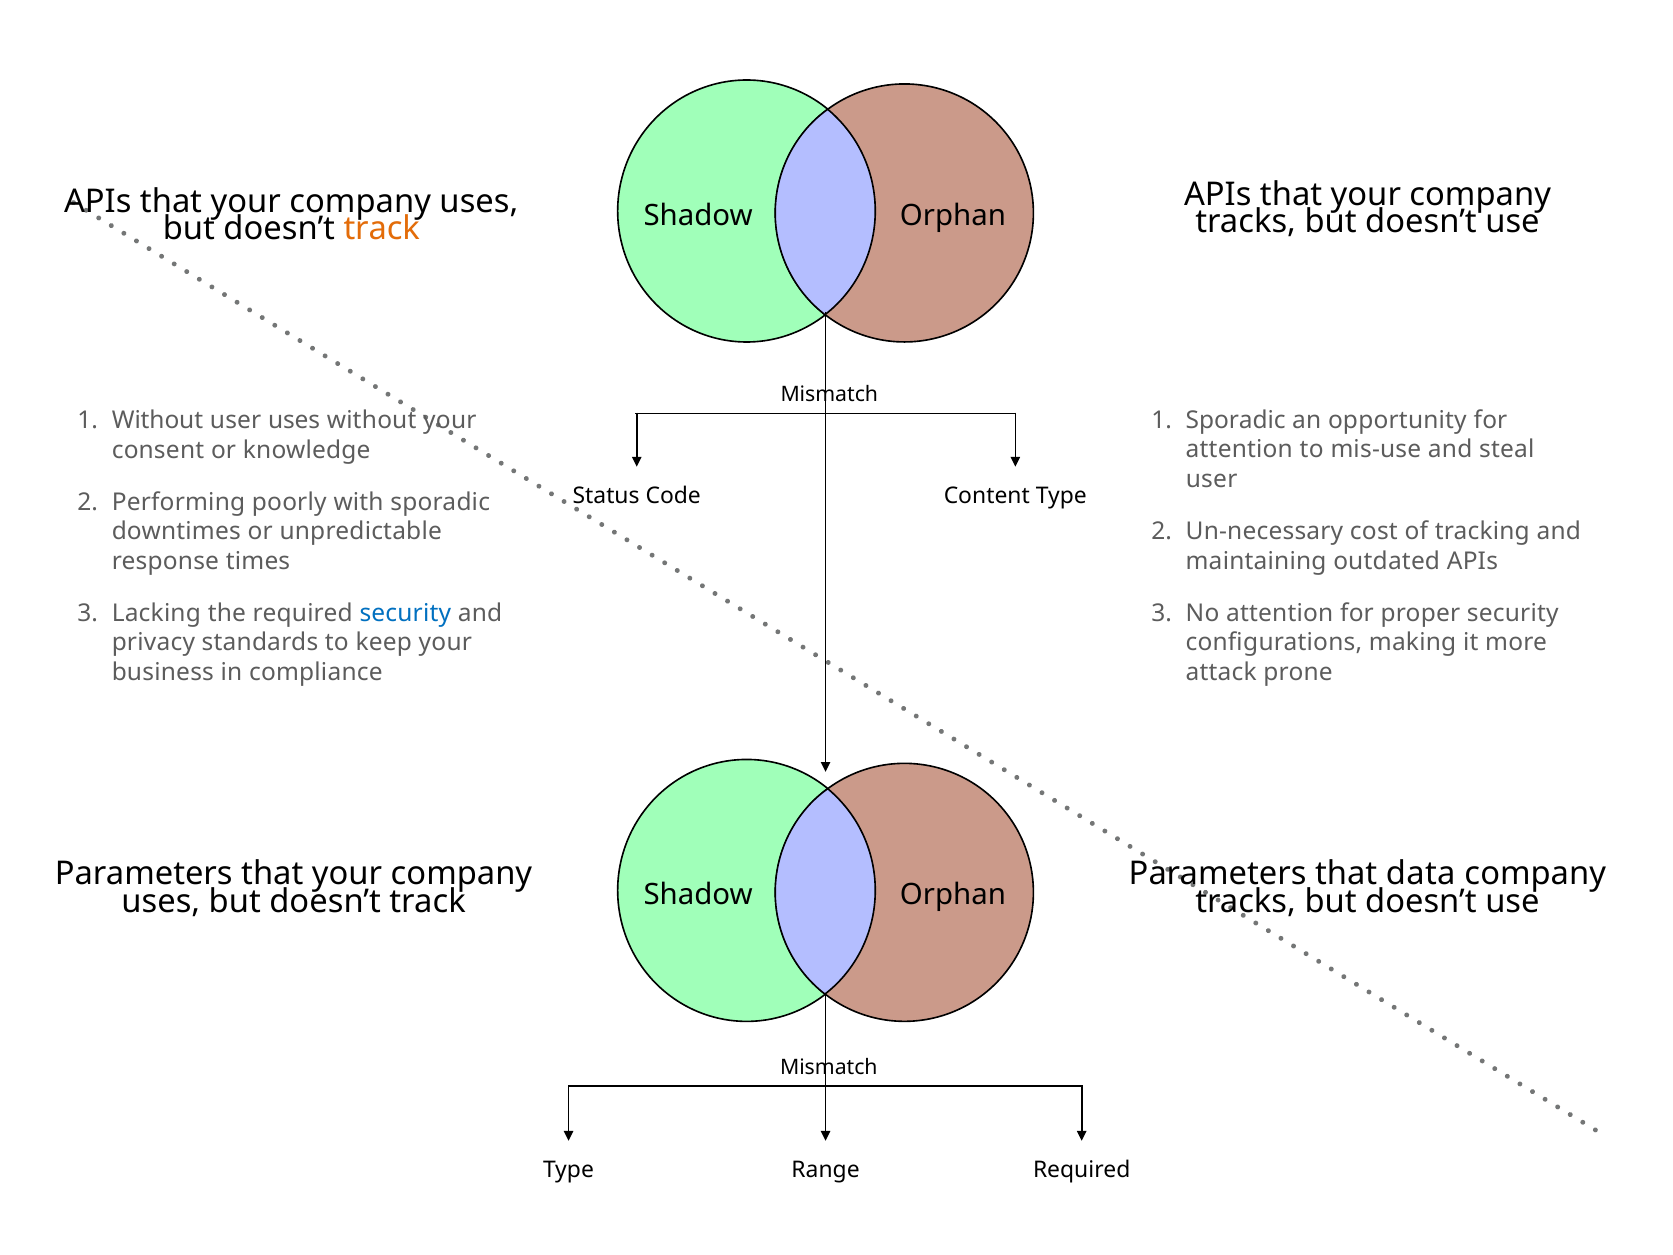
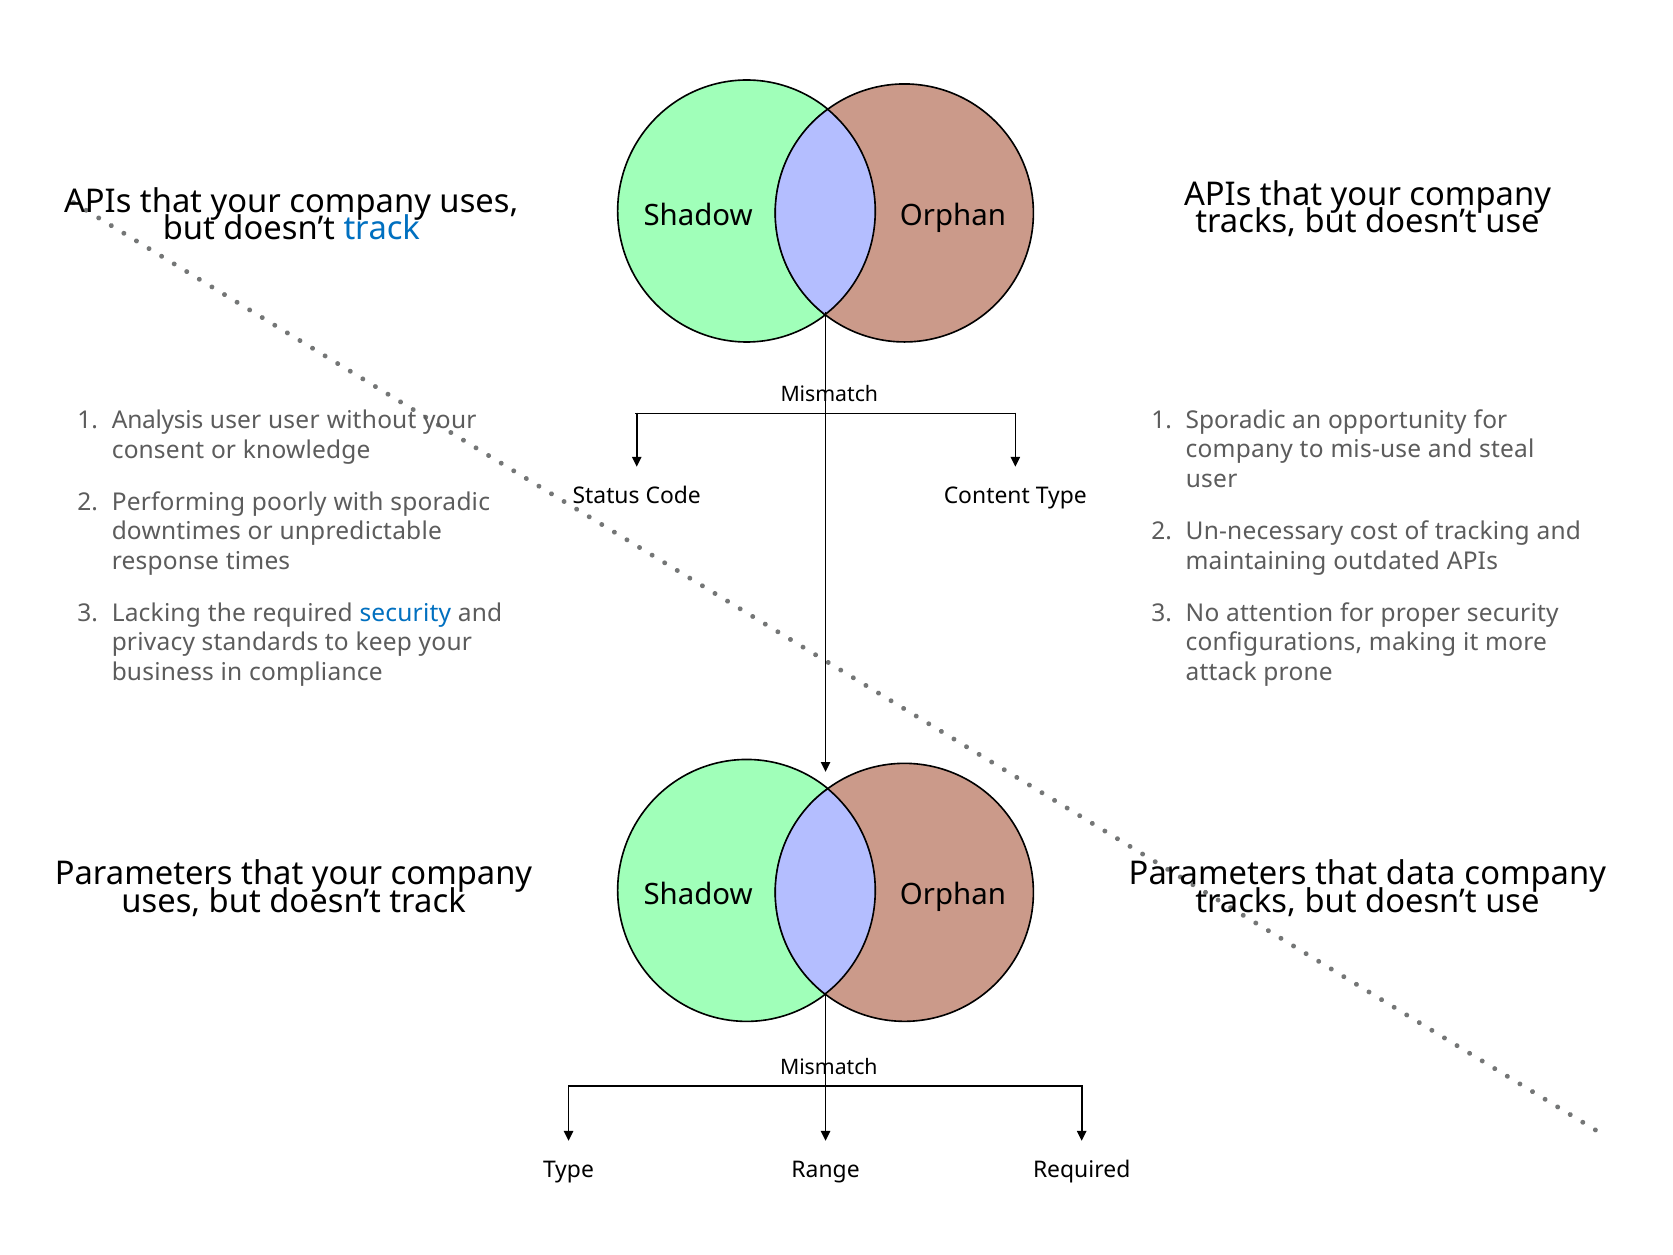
track at (382, 229) colour: orange -> blue
Without at (157, 420): Without -> Analysis
user uses: uses -> user
attention at (1239, 450): attention -> company
